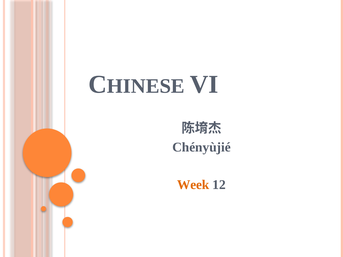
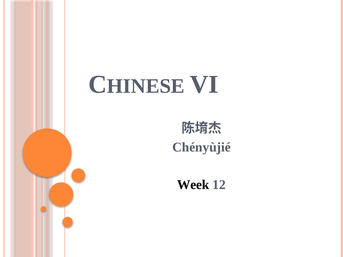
Week colour: orange -> black
